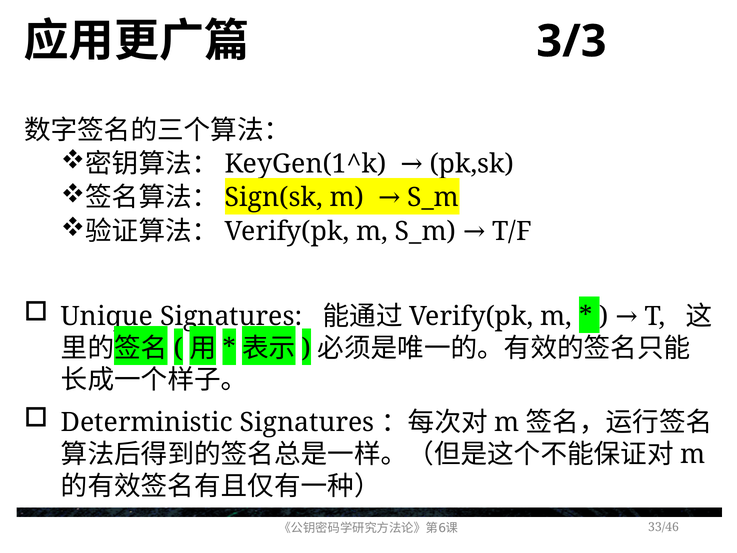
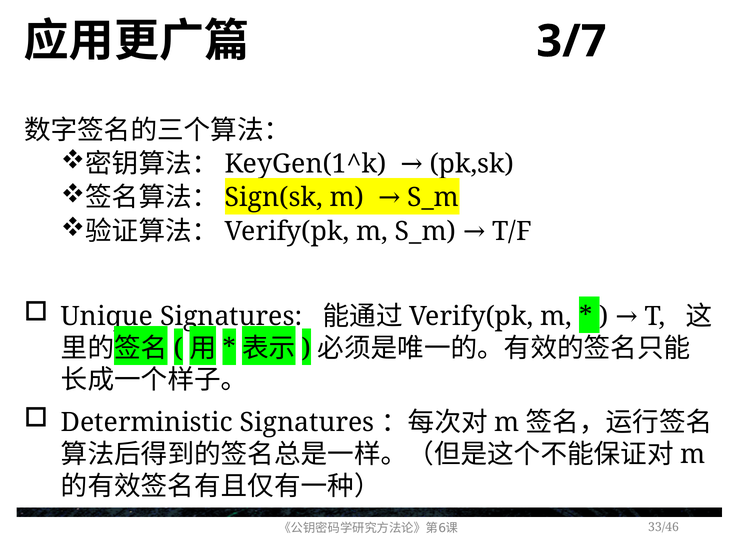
3/3: 3/3 -> 3/7
